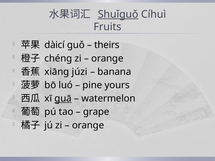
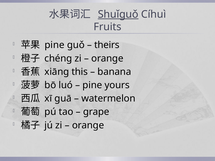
dàicí at (55, 45): dàicí -> pine
júzi: júzi -> this
guā underline: present -> none
